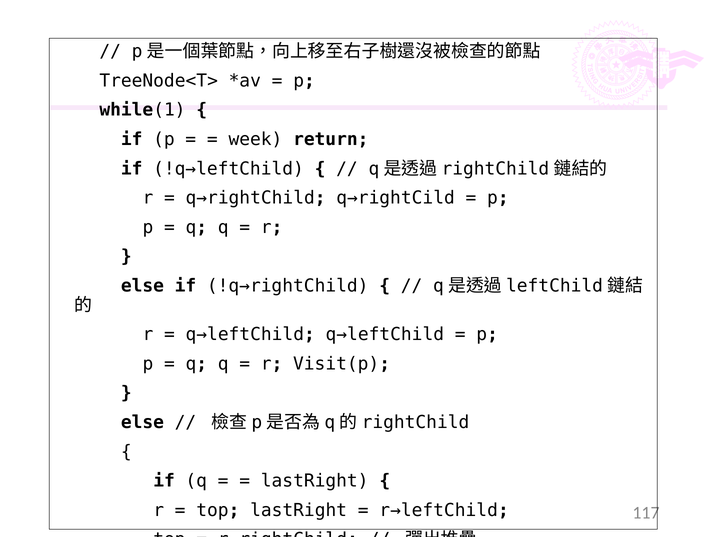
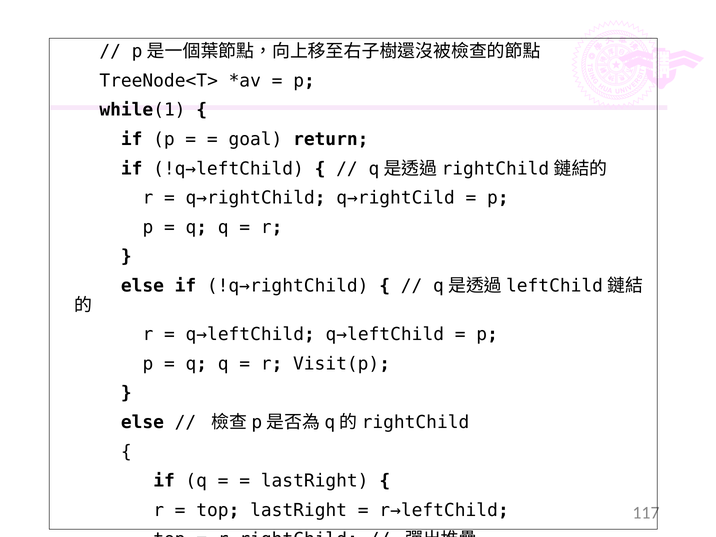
week: week -> goal
